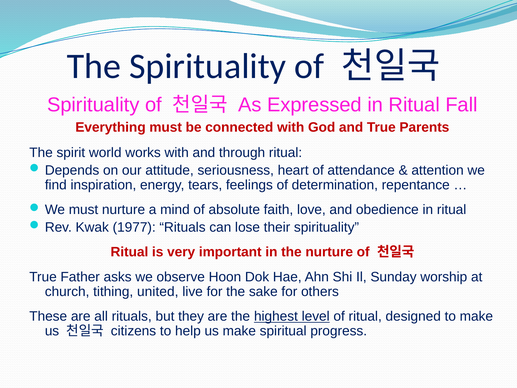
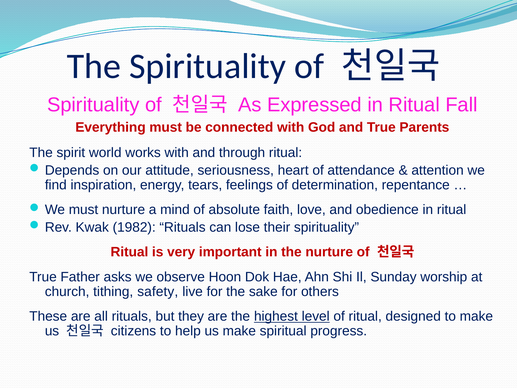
1977: 1977 -> 1982
united: united -> safety
